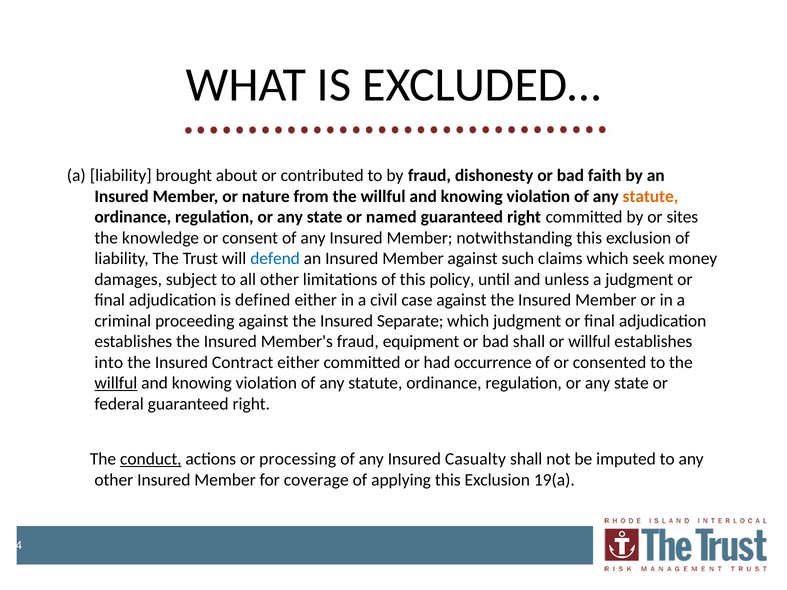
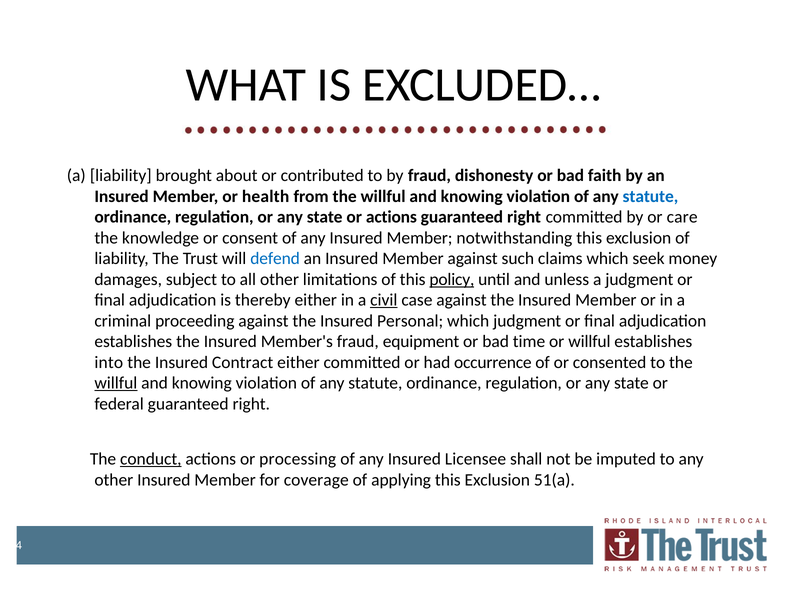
nature: nature -> health
statute at (650, 197) colour: orange -> blue
or named: named -> actions
sites: sites -> care
policy underline: none -> present
defined: defined -> thereby
civil underline: none -> present
Separate: Separate -> Personal
bad shall: shall -> time
Casualty: Casualty -> Licensee
19(a: 19(a -> 51(a
